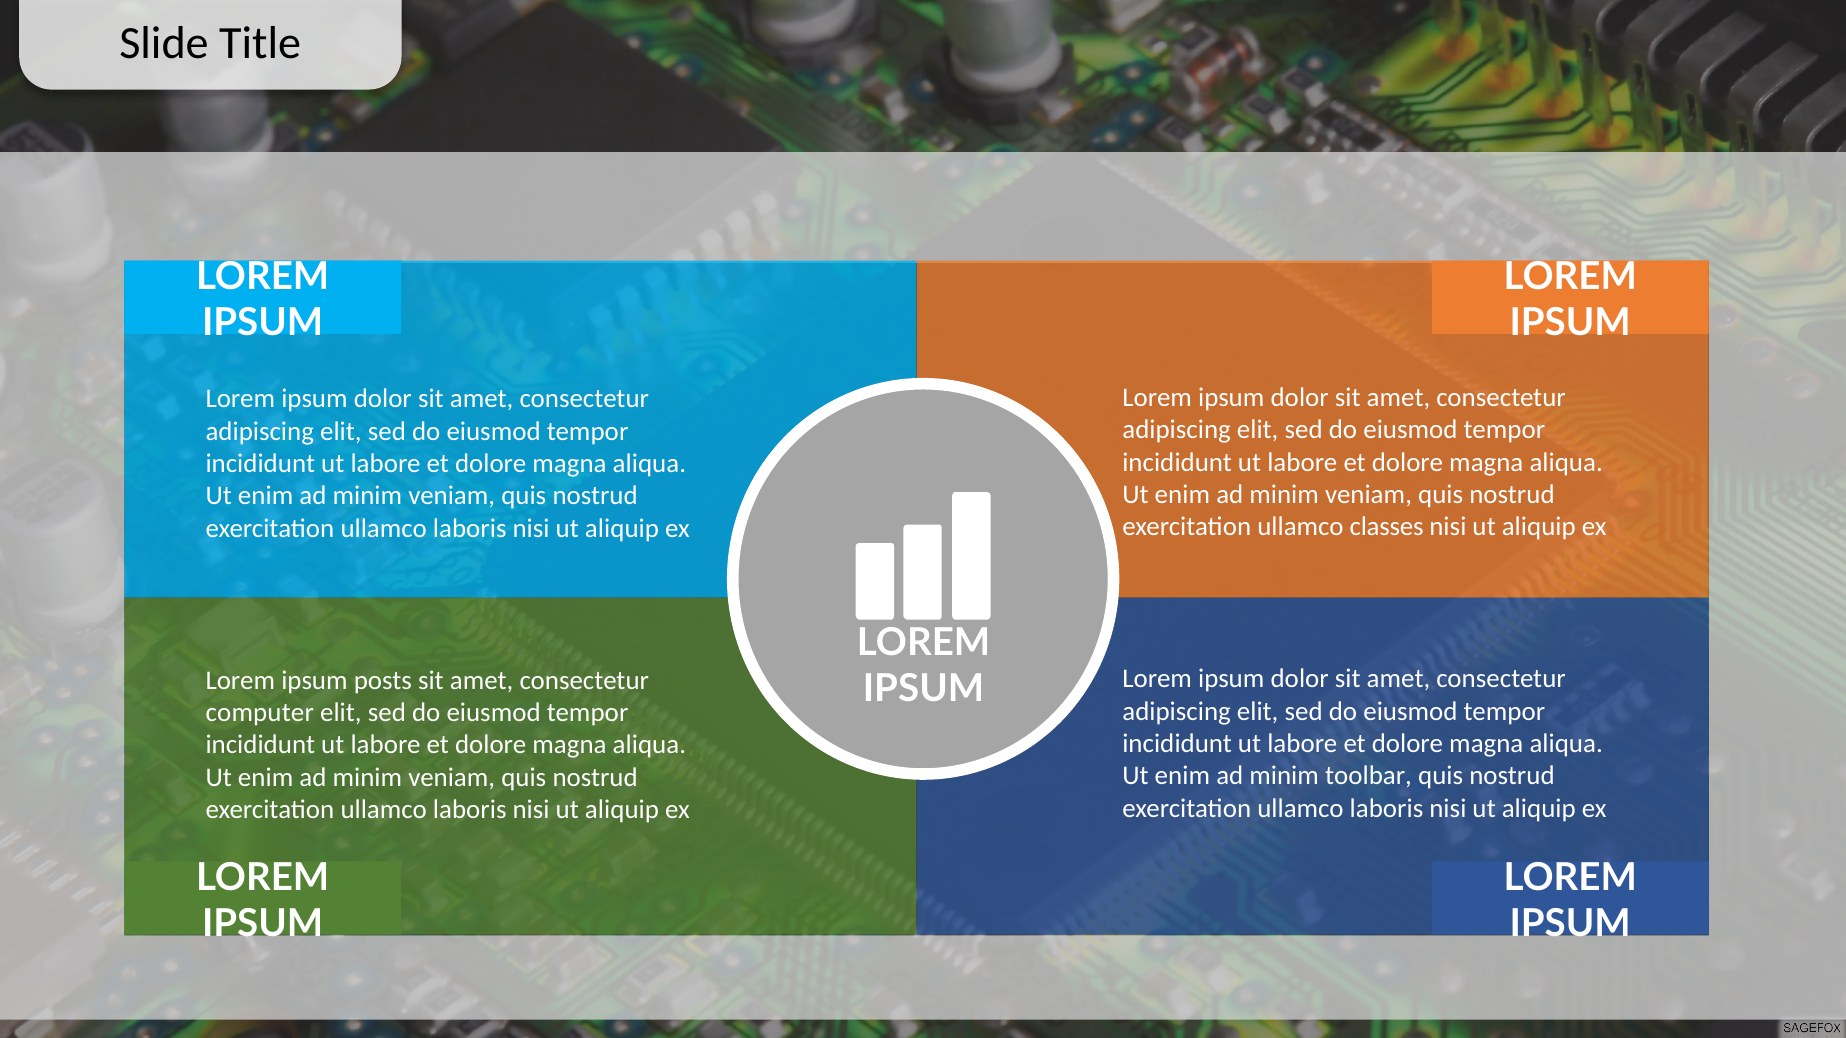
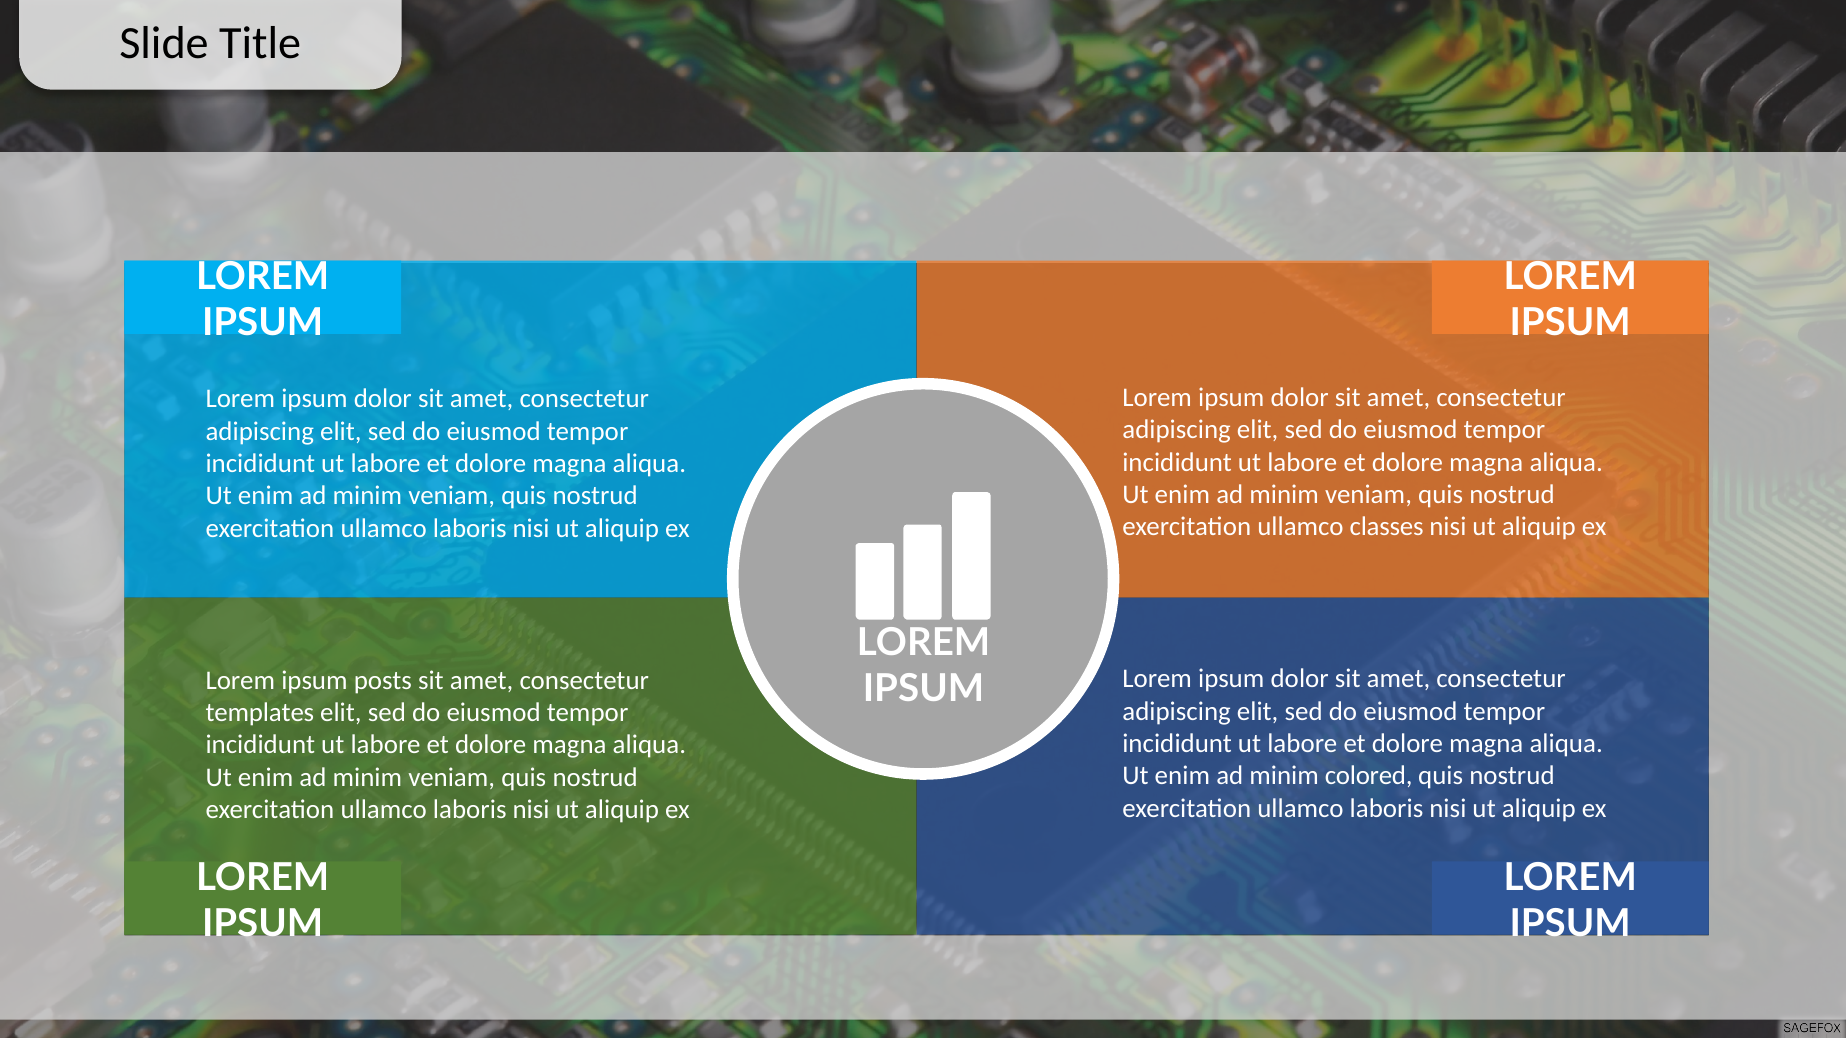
computer: computer -> templates
toolbar: toolbar -> colored
